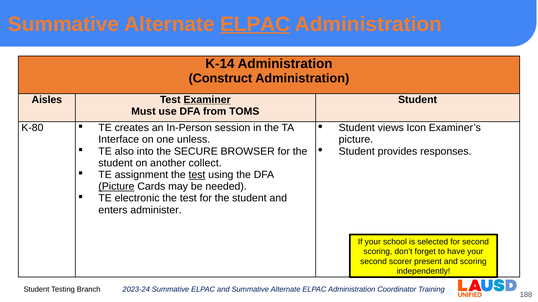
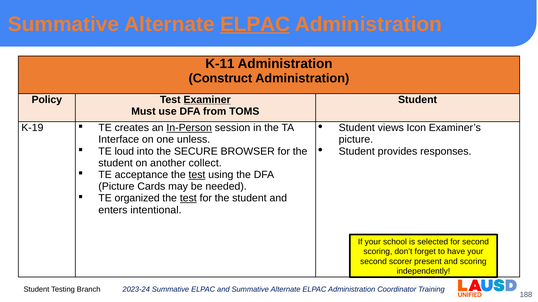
K-14: K-14 -> K-11
Aisles: Aisles -> Policy
K-80: K-80 -> K-19
In-Person underline: none -> present
also: also -> loud
assignment: assignment -> acceptance
Picture at (116, 187) underline: present -> none
electronic: electronic -> organized
test at (188, 199) underline: none -> present
administer: administer -> intentional
